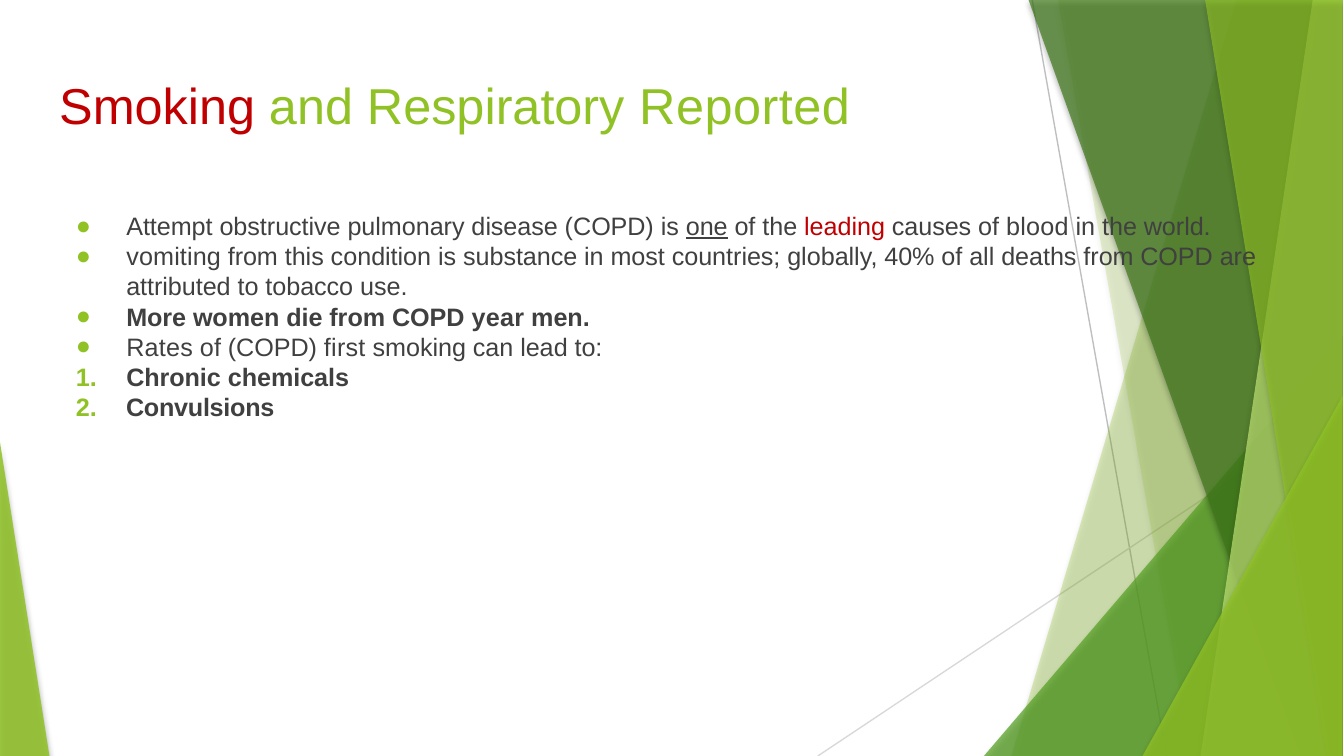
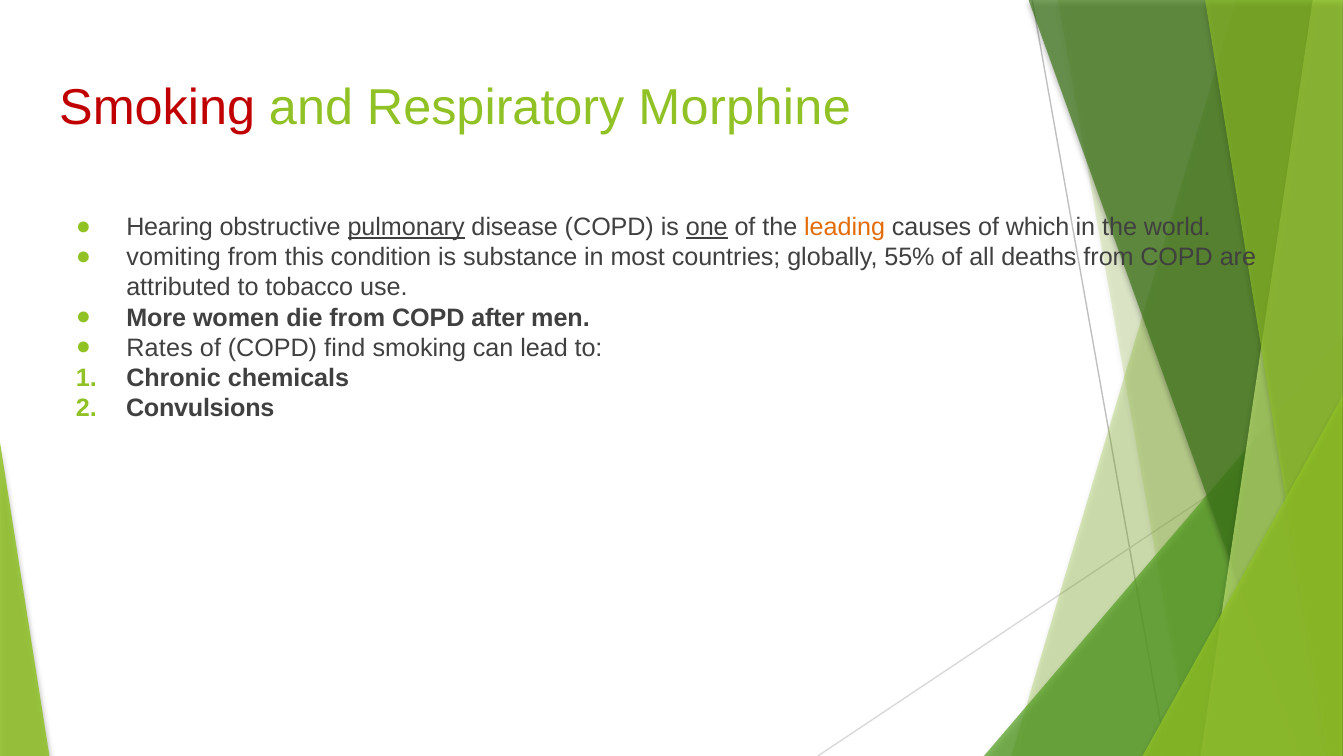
Reported: Reported -> Morphine
Attempt: Attempt -> Hearing
pulmonary underline: none -> present
leading colour: red -> orange
blood: blood -> which
40%: 40% -> 55%
year: year -> after
first: first -> find
